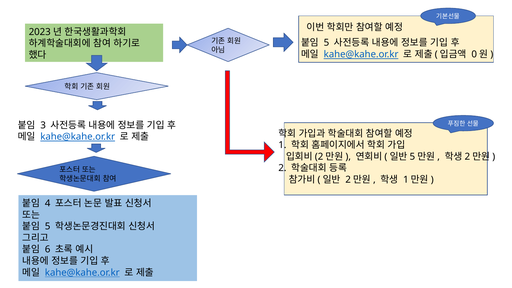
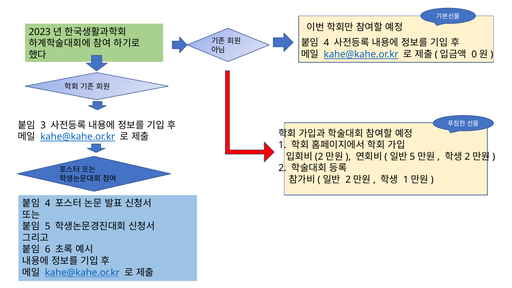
5 at (326, 43): 5 -> 4
